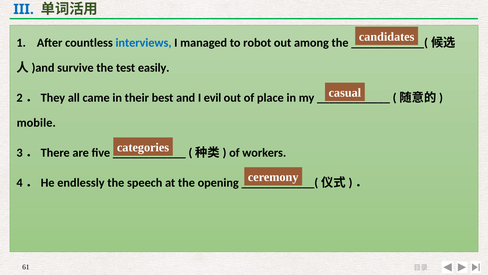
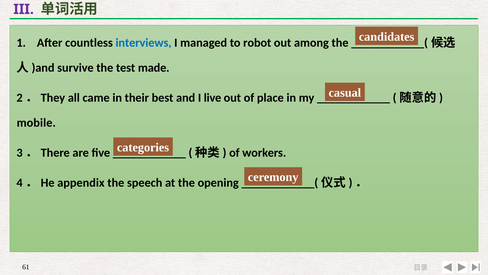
III colour: blue -> purple
easily: easily -> made
evil: evil -> live
endlessly: endlessly -> appendix
